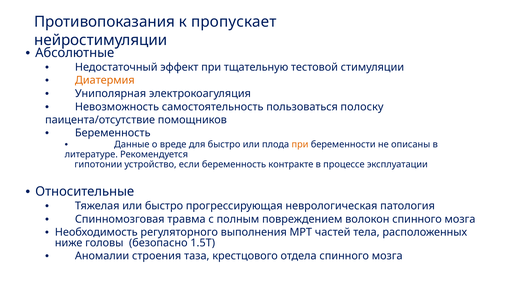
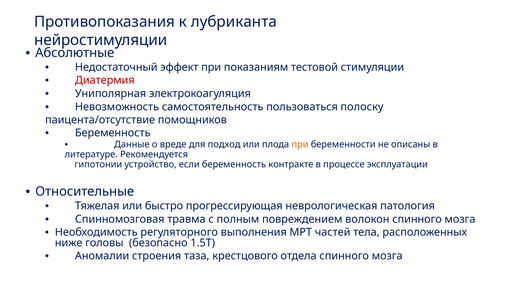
пропускает: пропускает -> лубриканта
тщательную: тщательную -> показаниям
Диатермия colour: orange -> red
для быстро: быстро -> подход
